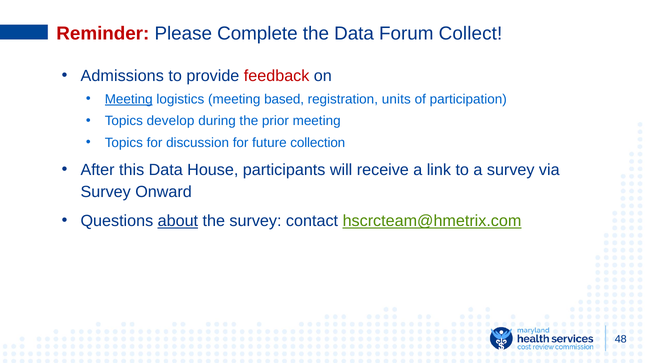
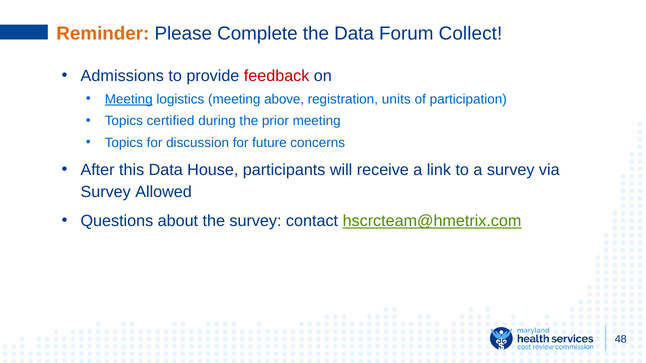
Reminder colour: red -> orange
based: based -> above
develop: develop -> certified
collection: collection -> concerns
Onward: Onward -> Allowed
about underline: present -> none
